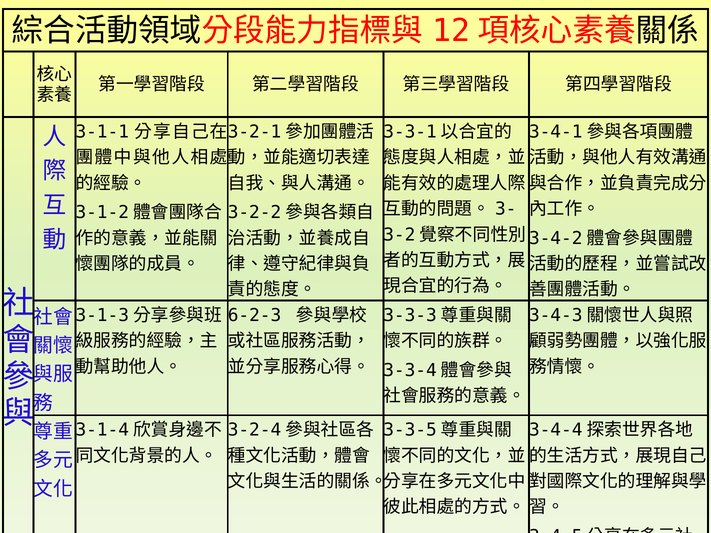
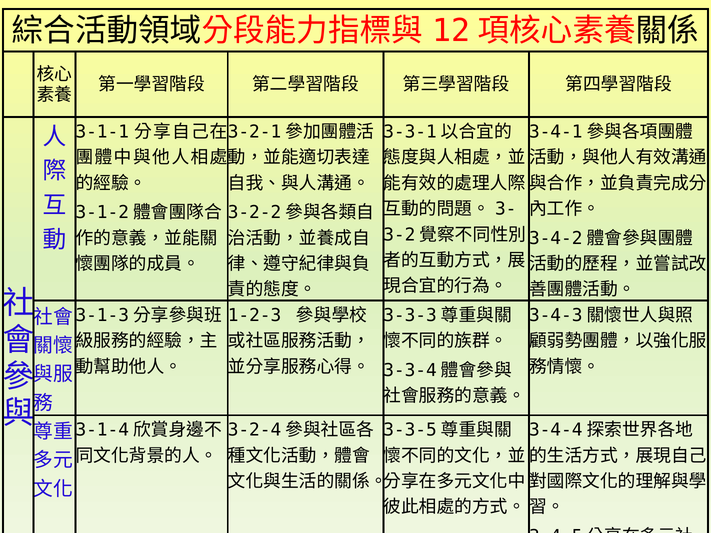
6-2-3: 6-2-3 -> 1-2-3
